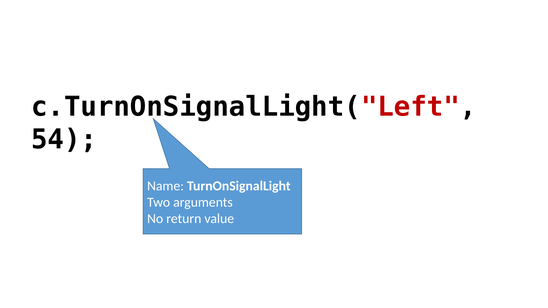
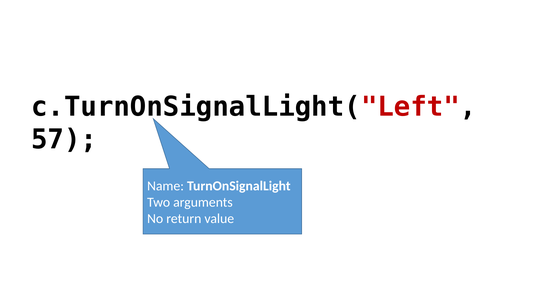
54: 54 -> 57
